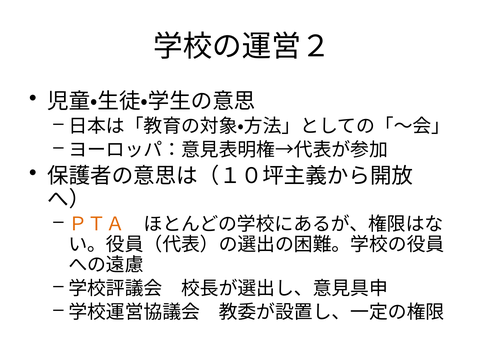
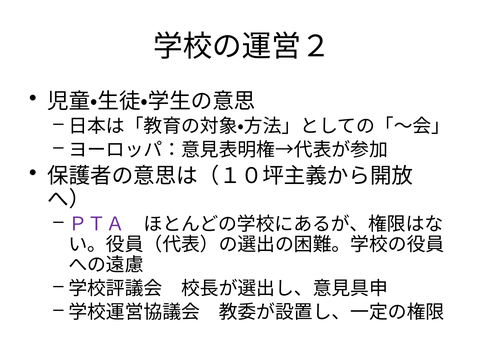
ＰＴＡ colour: orange -> purple
